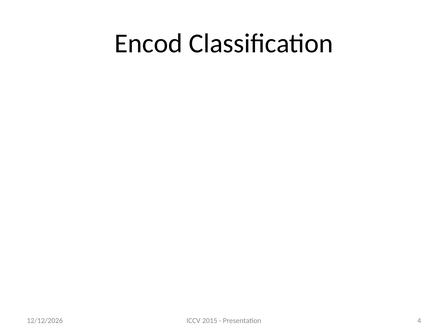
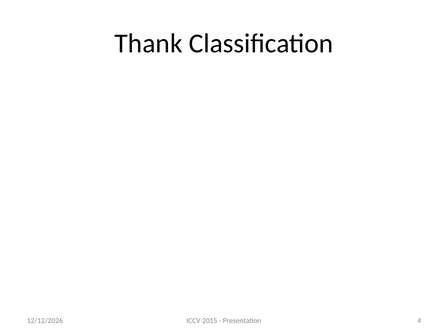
Encod: Encod -> Thank
